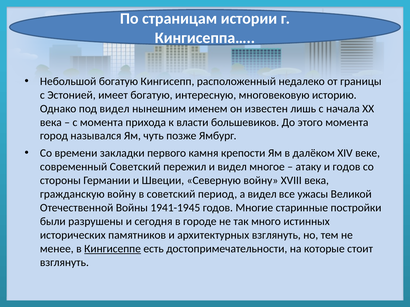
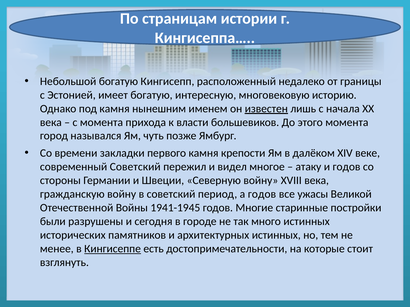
под видел: видел -> камня
известен underline: none -> present
а видел: видел -> годов
архитектурных взглянуть: взглянуть -> истинных
